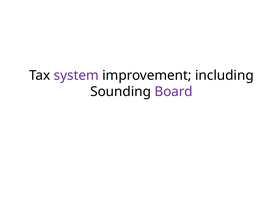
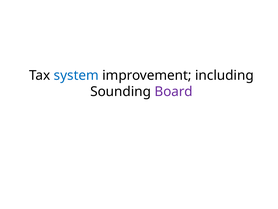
system colour: purple -> blue
